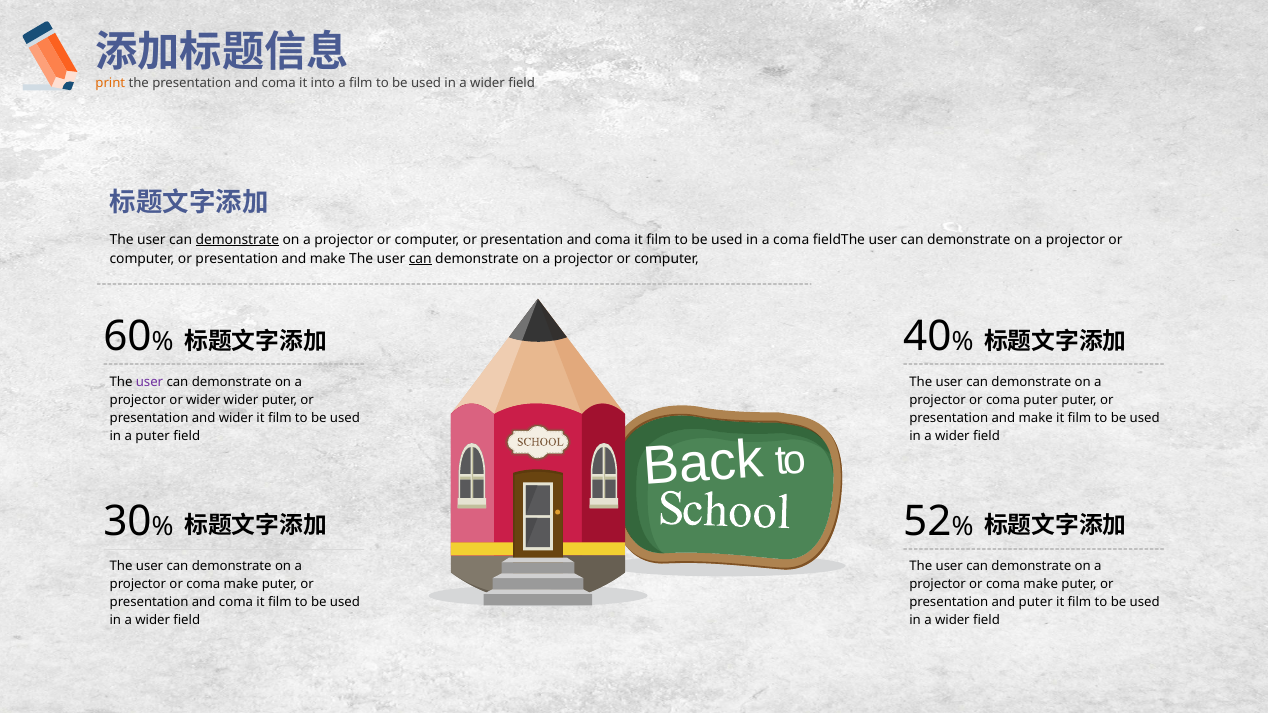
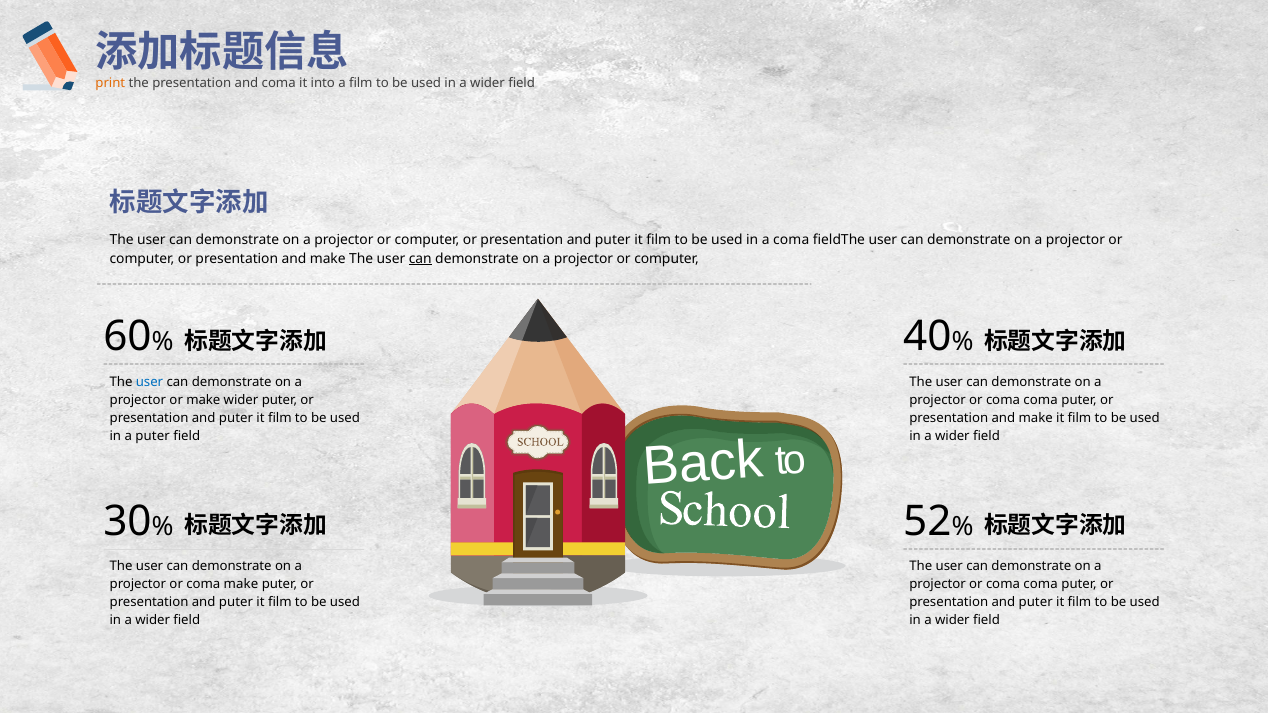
demonstrate at (237, 240) underline: present -> none
coma at (613, 240): coma -> puter
user at (150, 382) colour: purple -> blue
or wider: wider -> make
puter at (1041, 400): puter -> coma
wider at (236, 418): wider -> puter
make at (1041, 584): make -> coma
coma at (236, 602): coma -> puter
